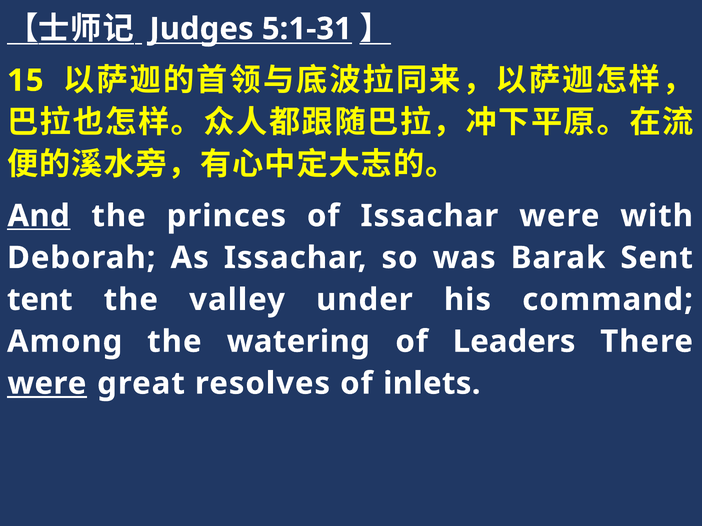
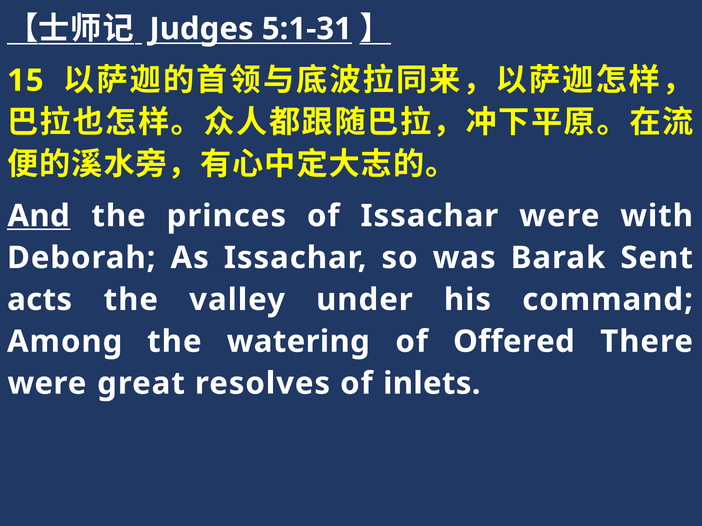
tent: tent -> acts
Leaders: Leaders -> Offered
were at (47, 384) underline: present -> none
